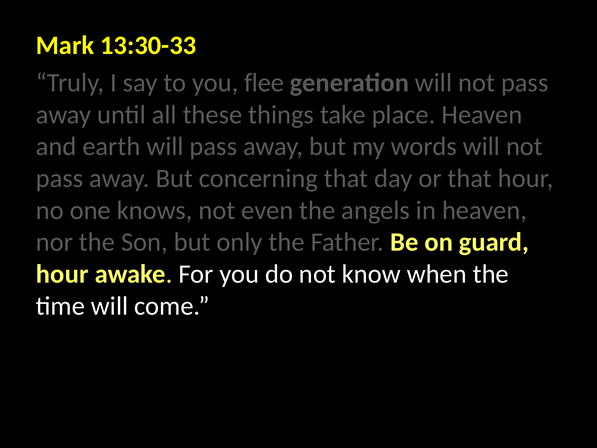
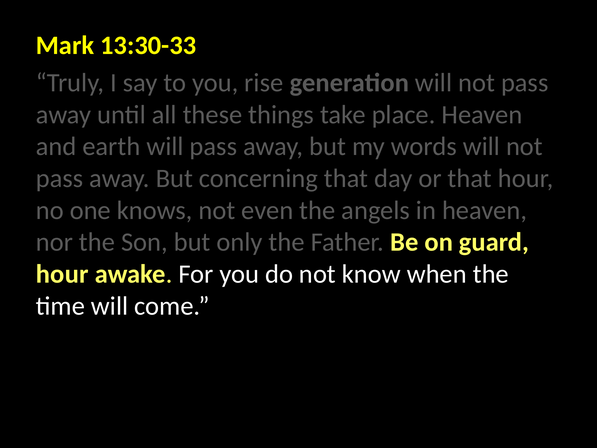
flee: flee -> rise
